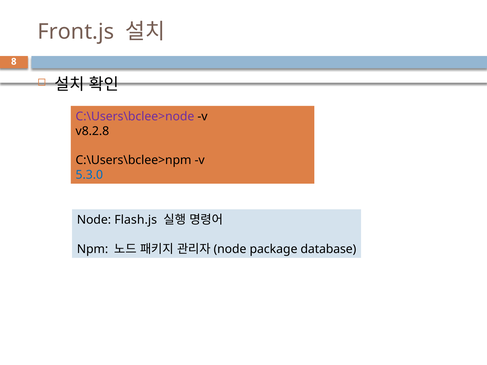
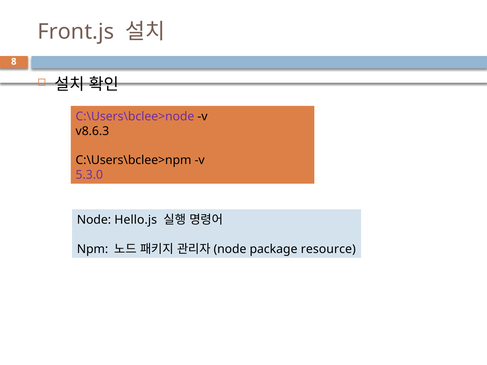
v8.2.8: v8.2.8 -> v8.6.3
5.3.0 colour: blue -> purple
Flash.js: Flash.js -> Hello.js
database: database -> resource
